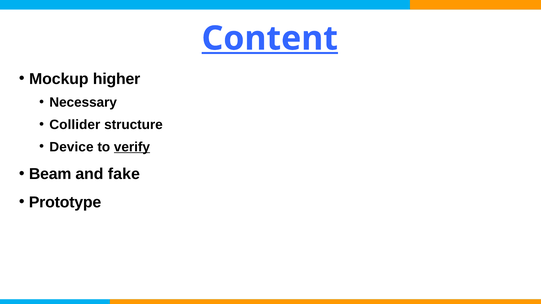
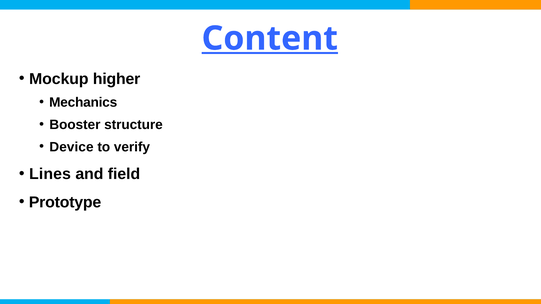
Necessary: Necessary -> Mechanics
Collider: Collider -> Booster
verify underline: present -> none
Beam: Beam -> Lines
fake: fake -> field
